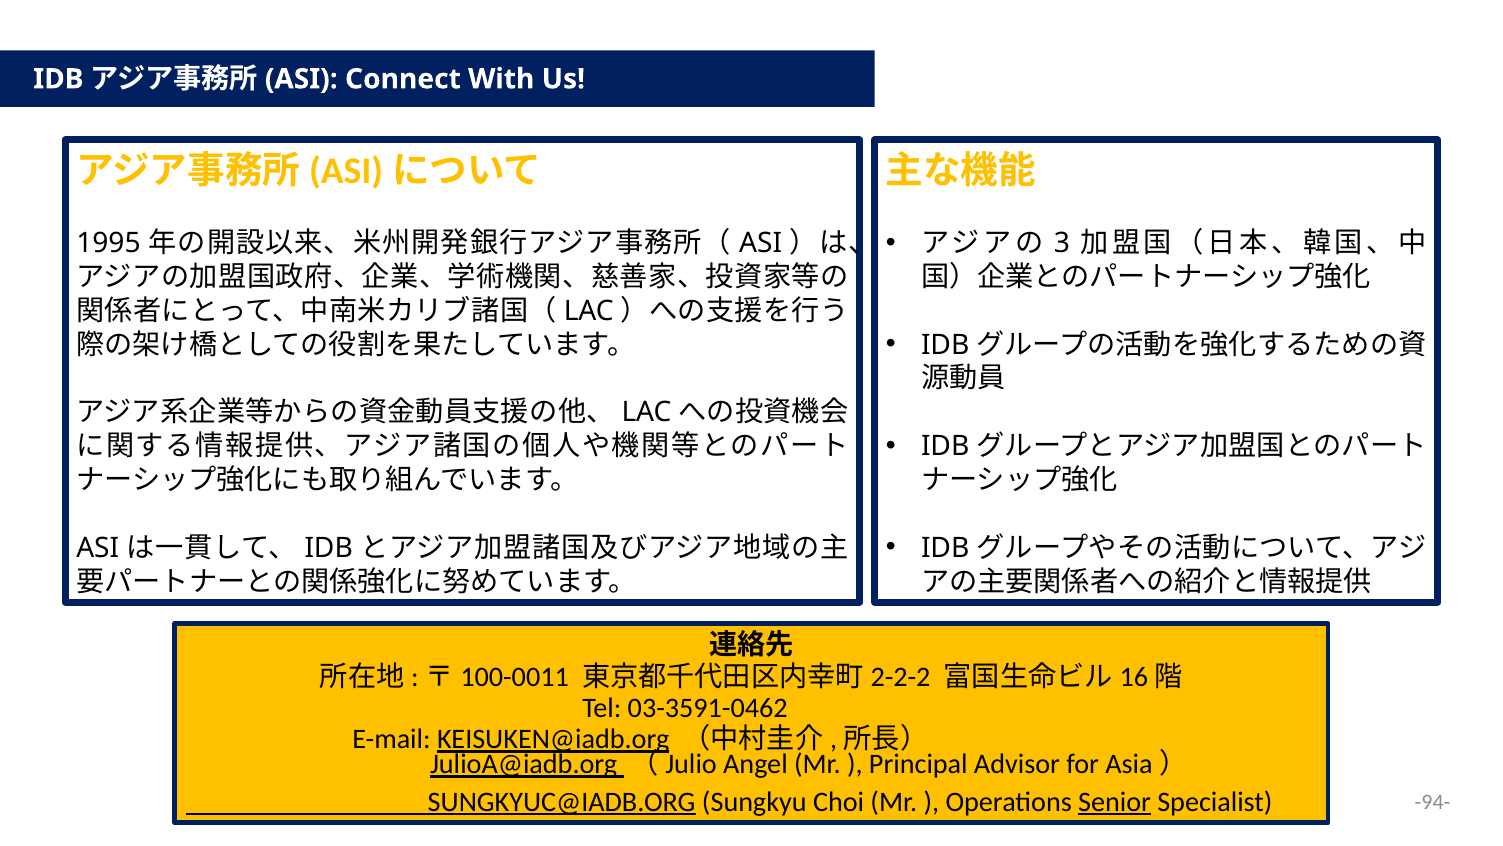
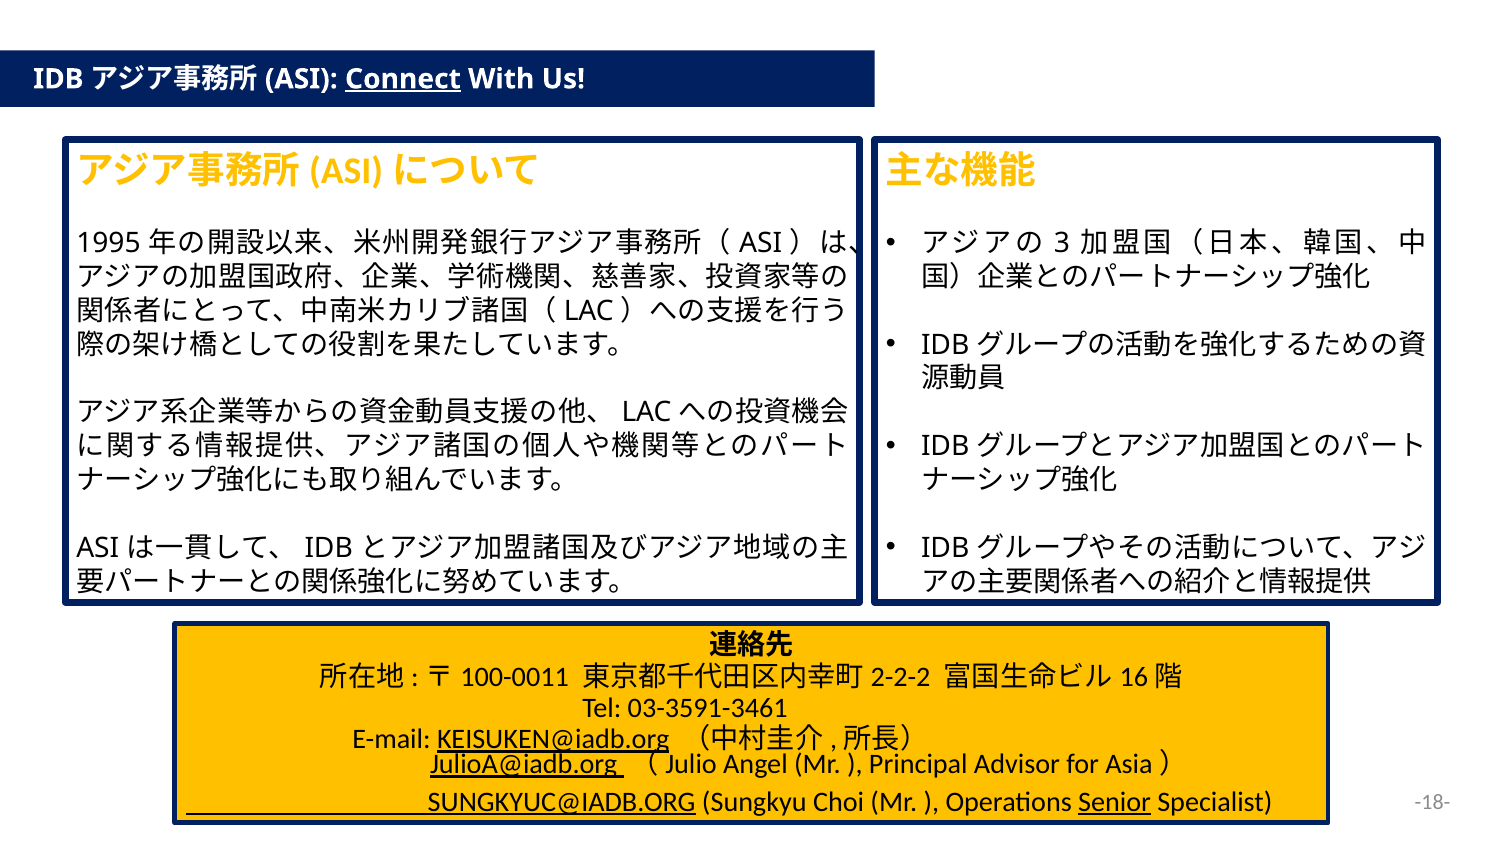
Connect underline: none -> present
03-3591-0462: 03-3591-0462 -> 03-3591-3461
-94-: -94- -> -18-
